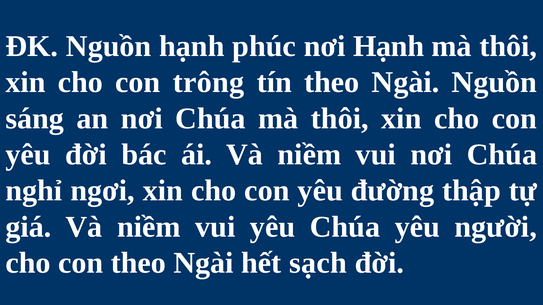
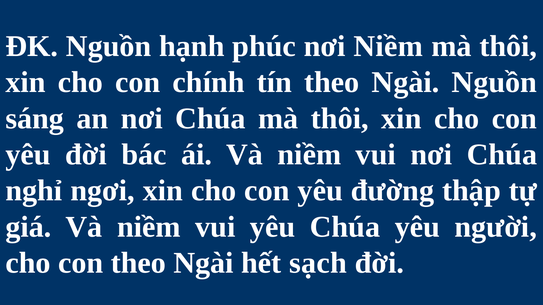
nơi Hạnh: Hạnh -> Niềm
trông: trông -> chính
